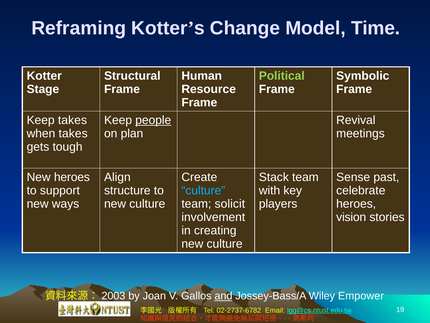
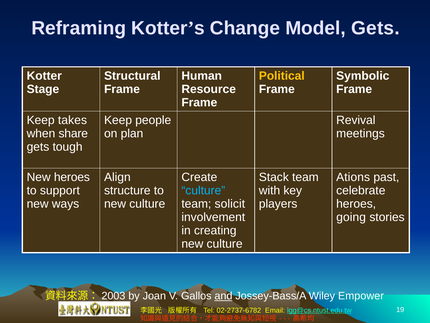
Model Time: Time -> Gets
Political colour: light green -> yellow
people underline: present -> none
when takes: takes -> share
Sense: Sense -> Ations
vision: vision -> going
